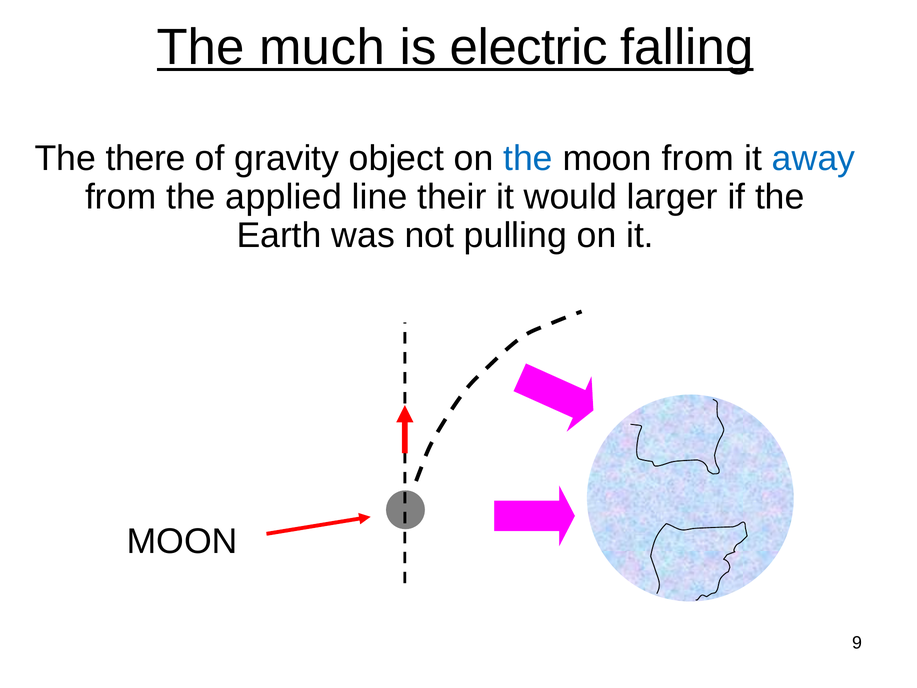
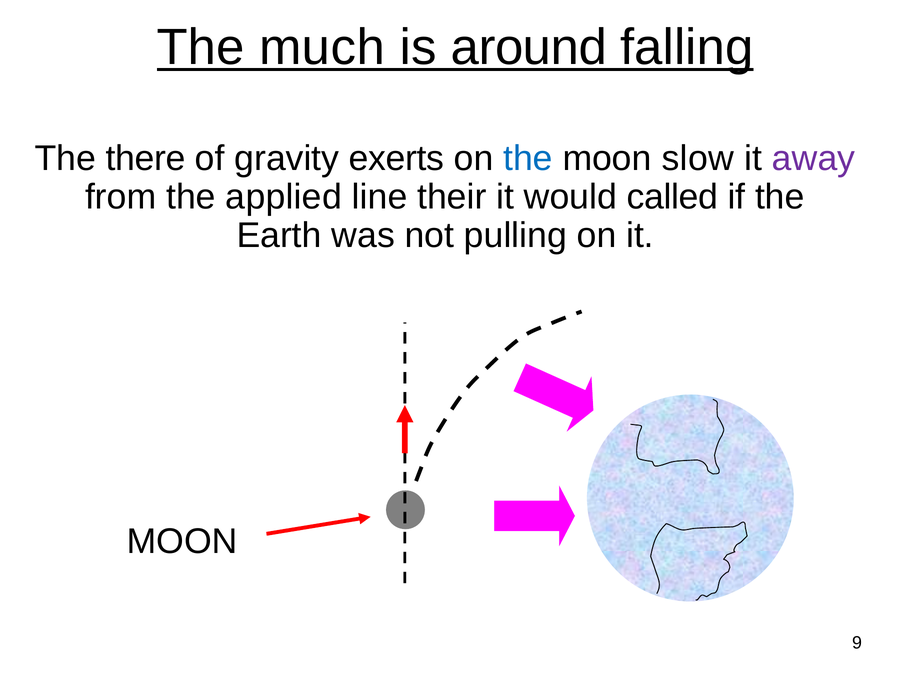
electric: electric -> around
object: object -> exerts
moon from: from -> slow
away colour: blue -> purple
larger: larger -> called
